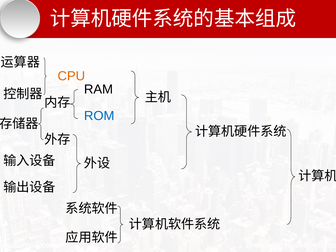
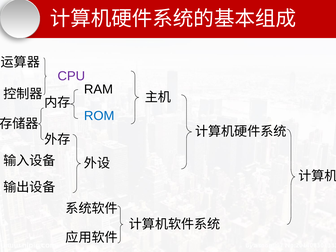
CPU colour: orange -> purple
